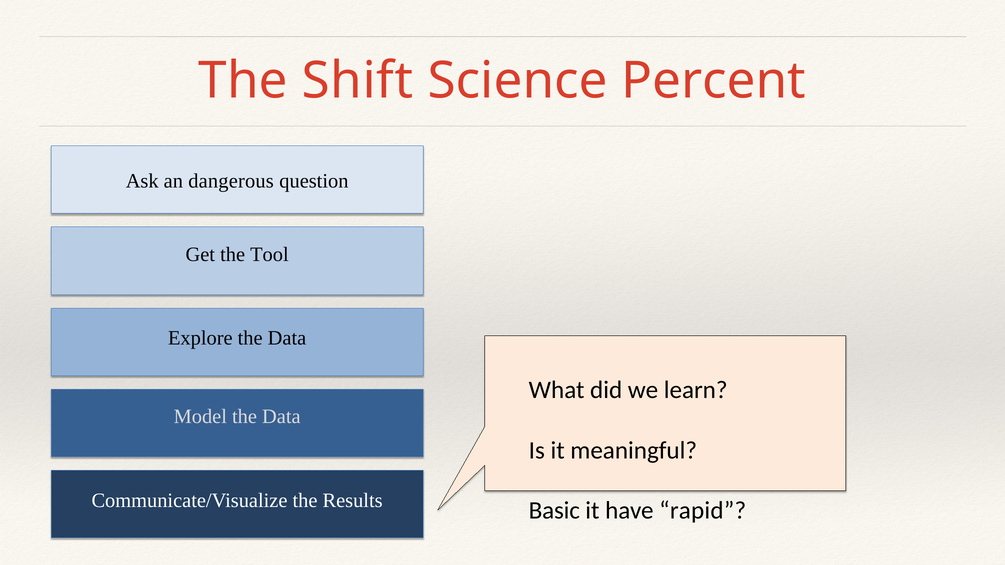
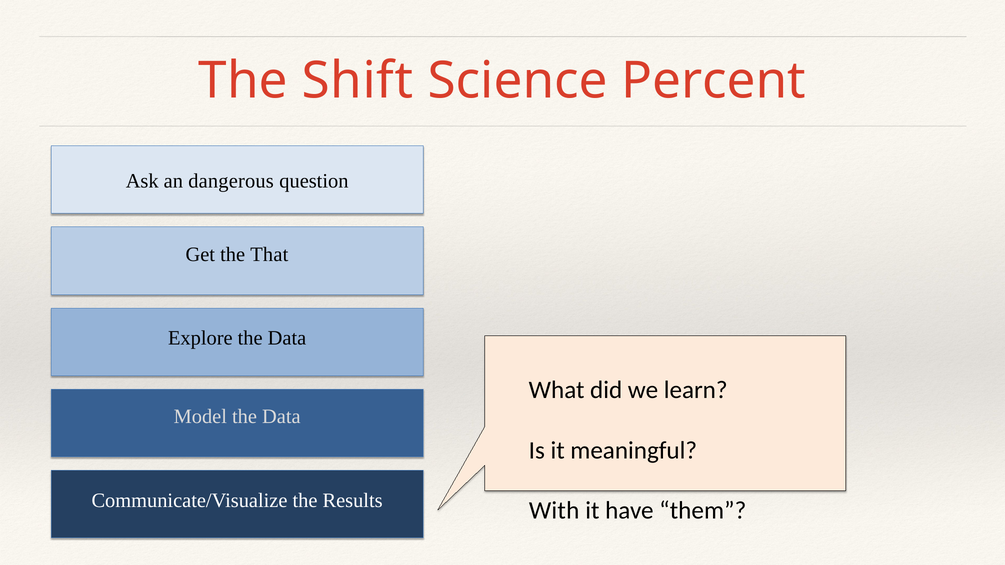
Tool: Tool -> That
Basic: Basic -> With
rapid: rapid -> them
